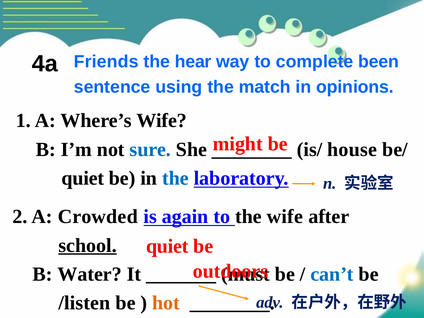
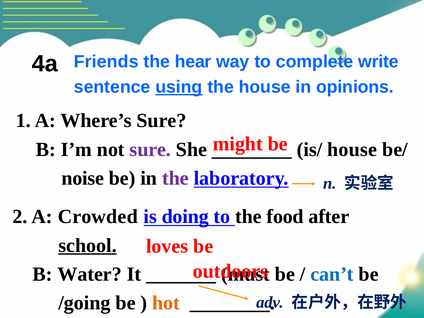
been: been -> write
using underline: none -> present
the match: match -> house
Where’s Wife: Wife -> Sure
sure at (150, 149) colour: blue -> purple
quiet at (83, 178): quiet -> noise
the at (175, 178) colour: blue -> purple
again: again -> doing
the wife: wife -> food
quiet at (167, 246): quiet -> loves
/listen: /listen -> /going
